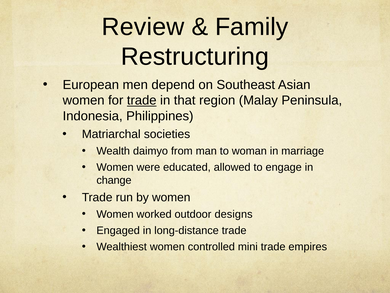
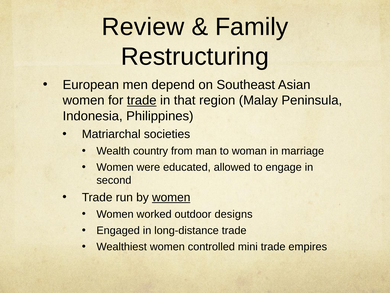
daimyo: daimyo -> country
change: change -> second
women at (171, 197) underline: none -> present
